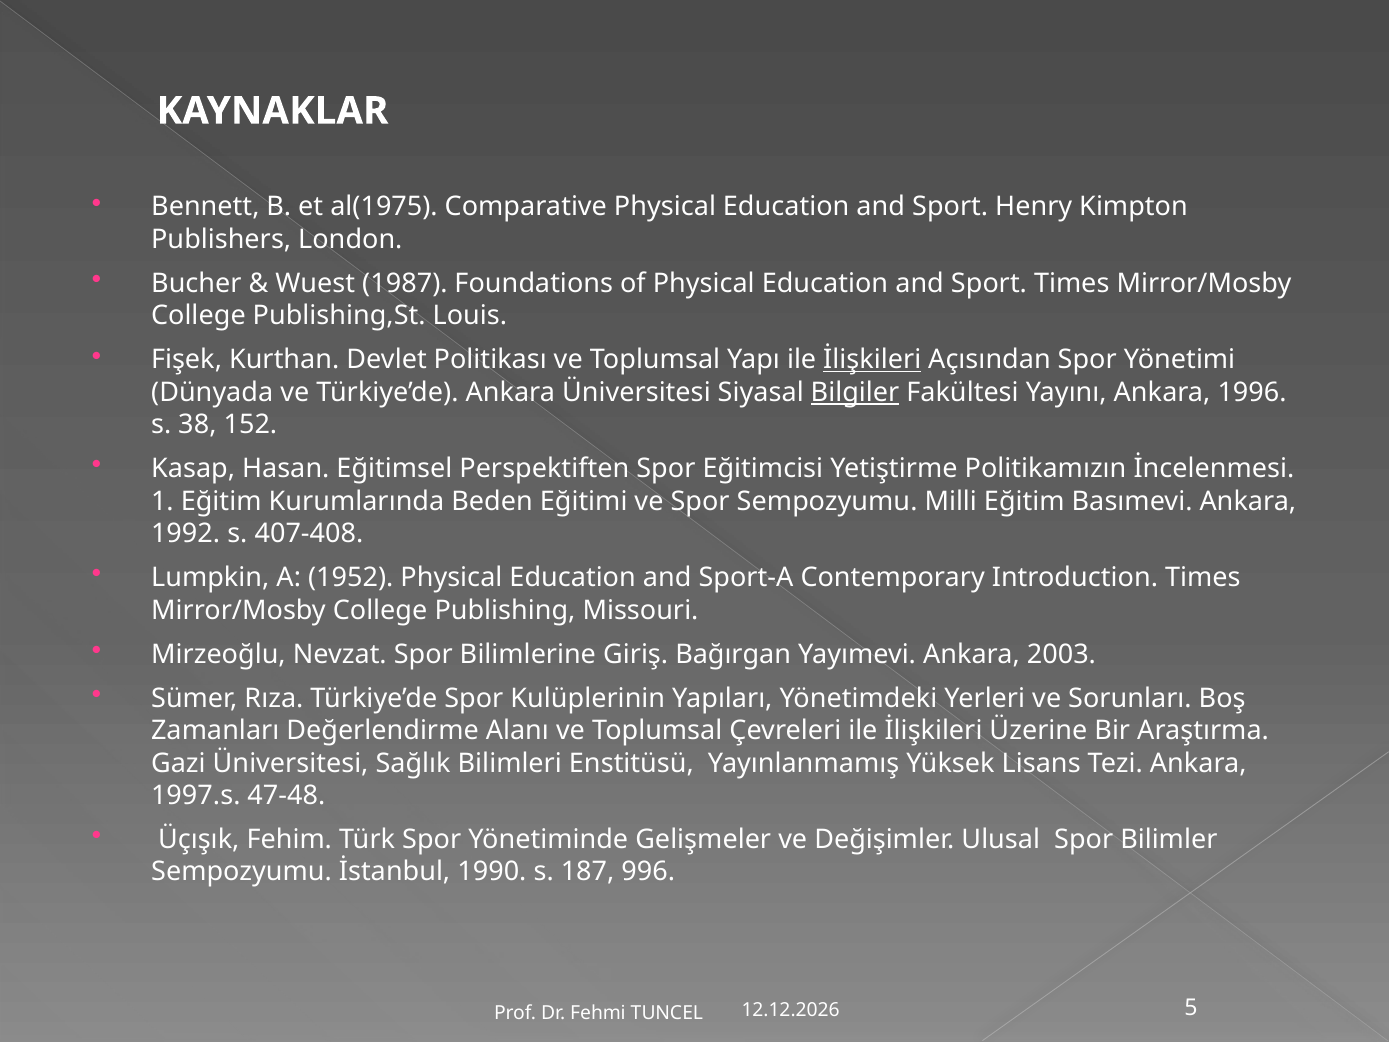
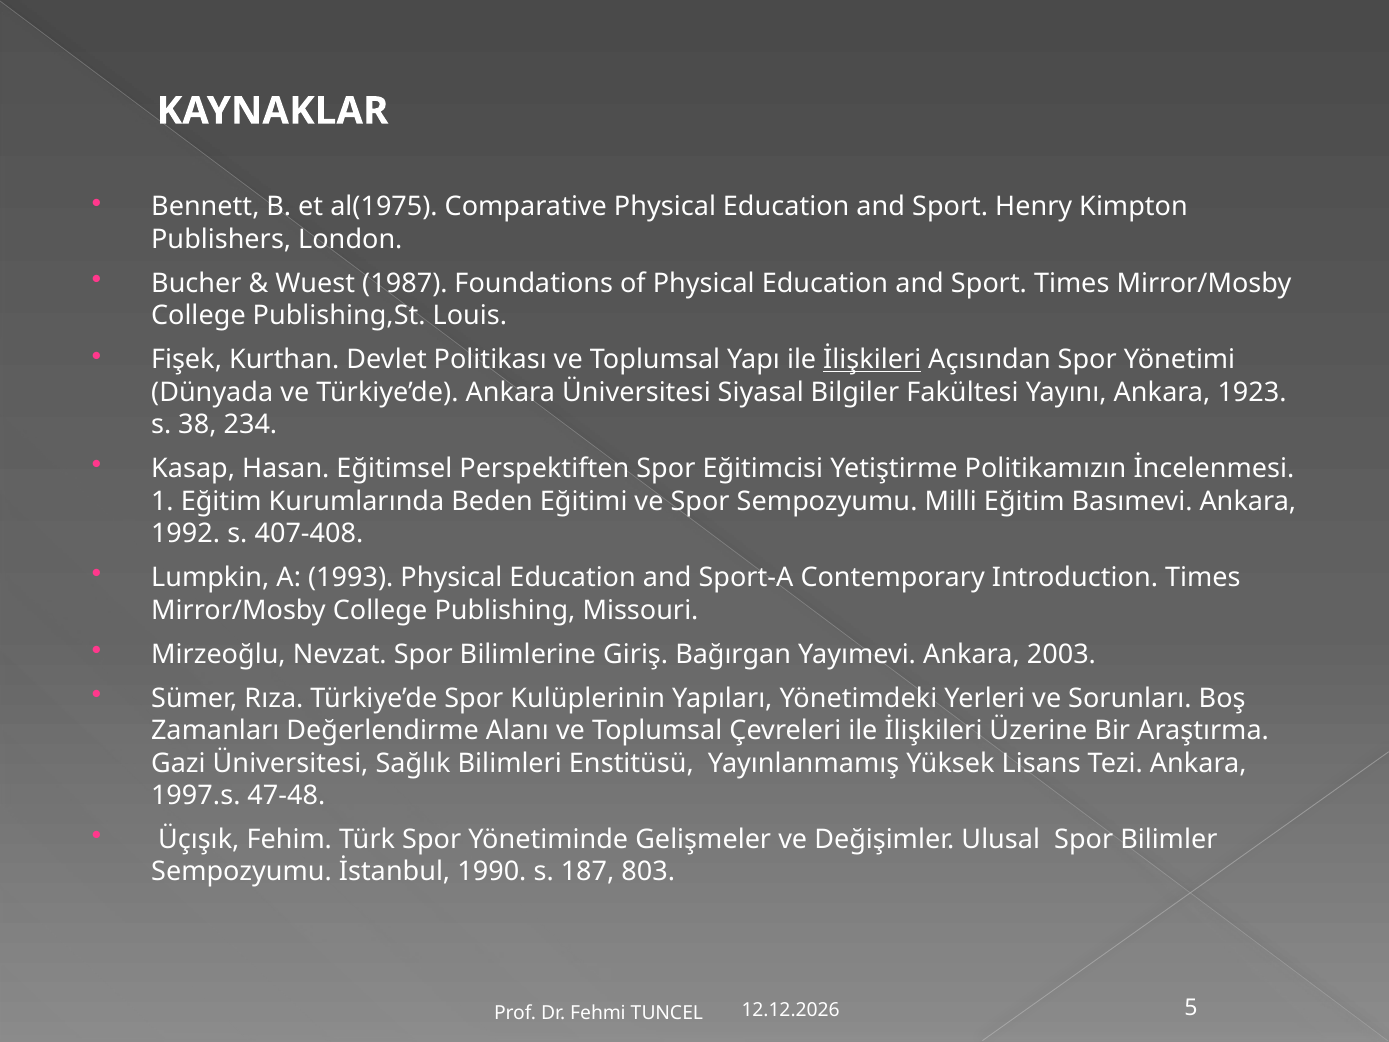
Bilgiler underline: present -> none
1996: 1996 -> 1923
152: 152 -> 234
1952: 1952 -> 1993
996: 996 -> 803
